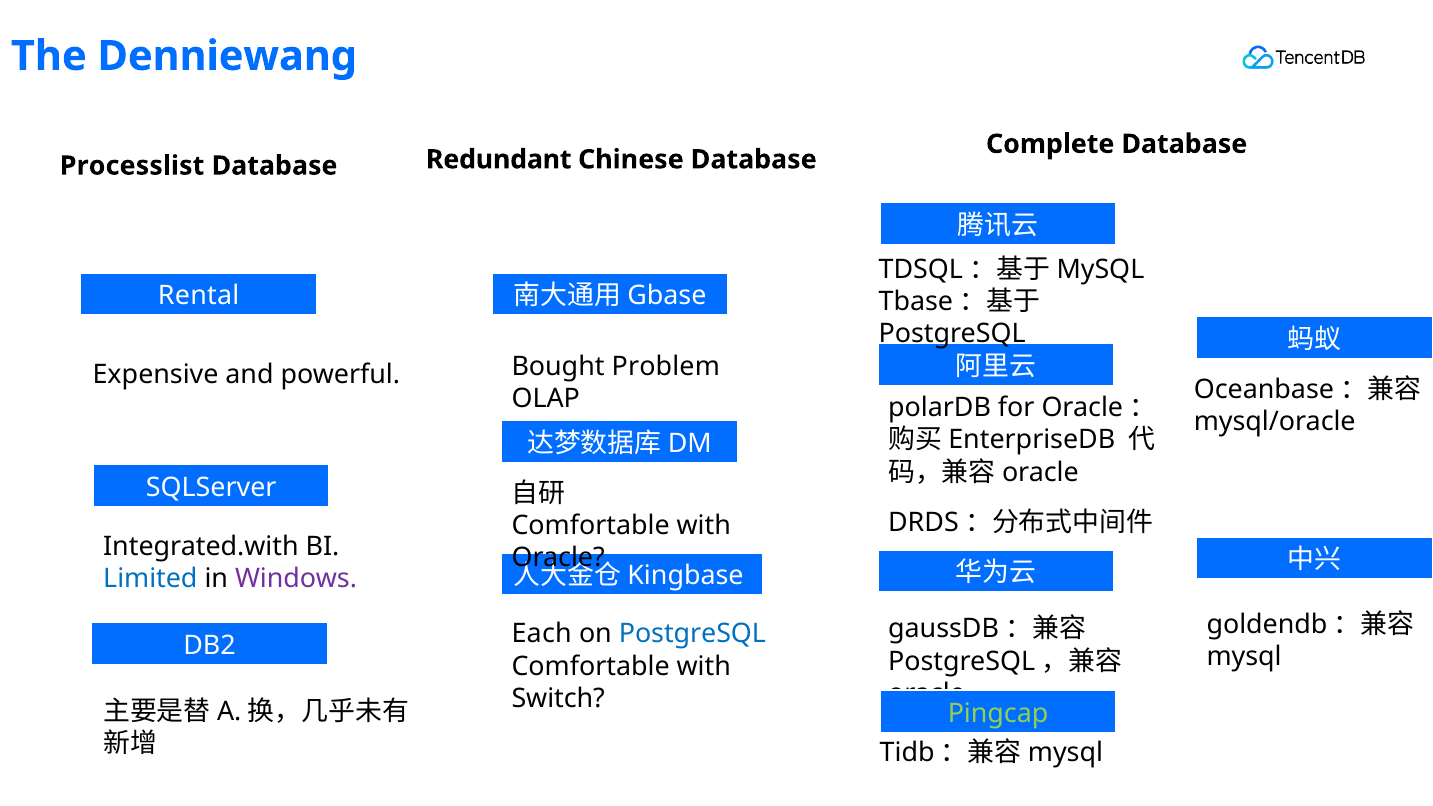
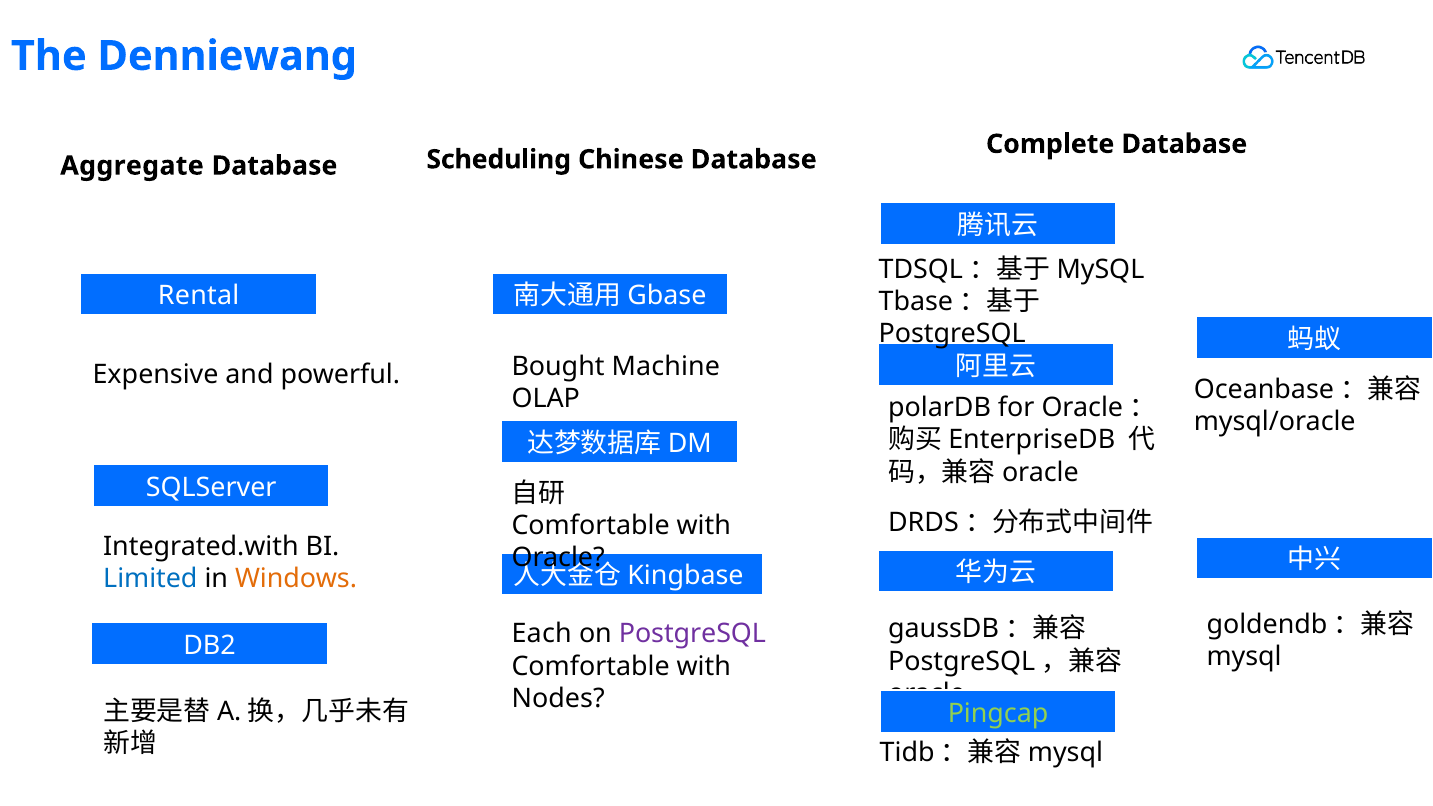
Redundant: Redundant -> Scheduling
Processlist: Processlist -> Aggregate
Problem: Problem -> Machine
Windows colour: purple -> orange
PostgreSQL at (692, 634) colour: blue -> purple
Switch: Switch -> Nodes
